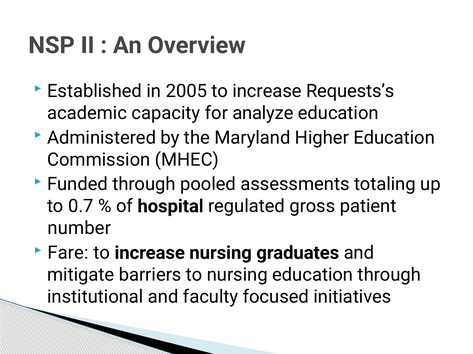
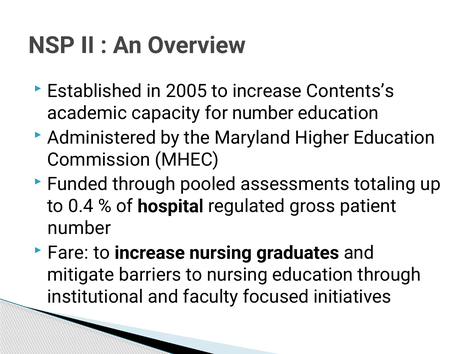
Requests’s: Requests’s -> Contents’s
for analyze: analyze -> number
0.7: 0.7 -> 0.4
